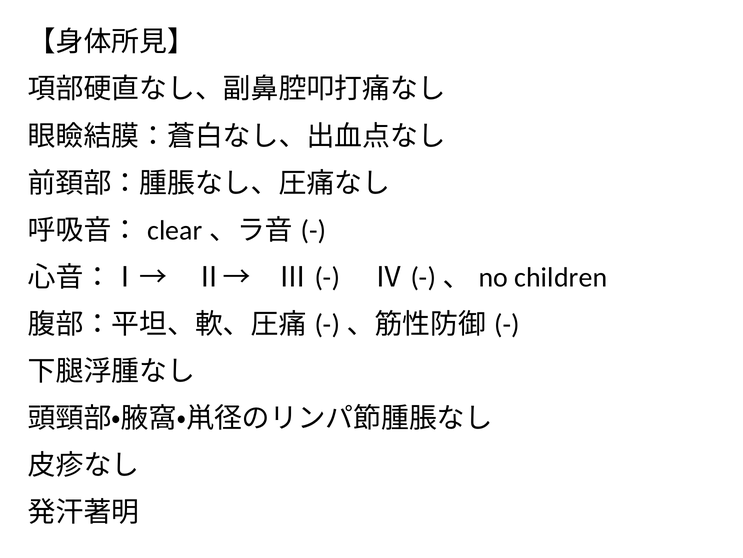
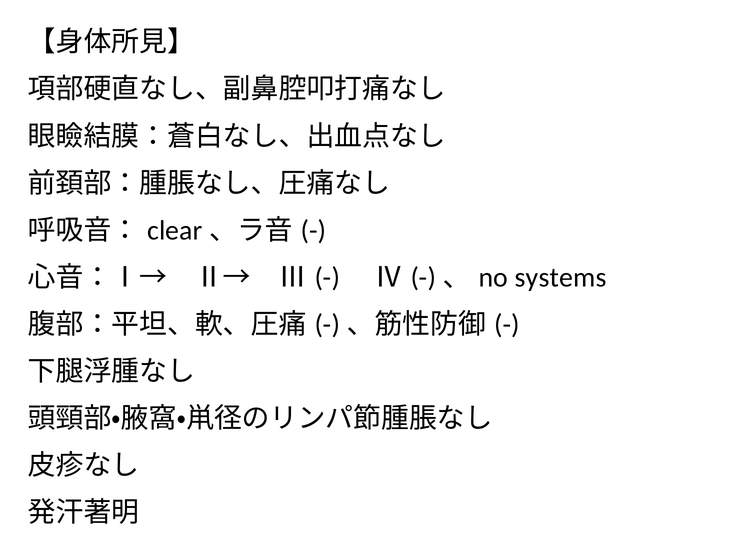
children: children -> systems
